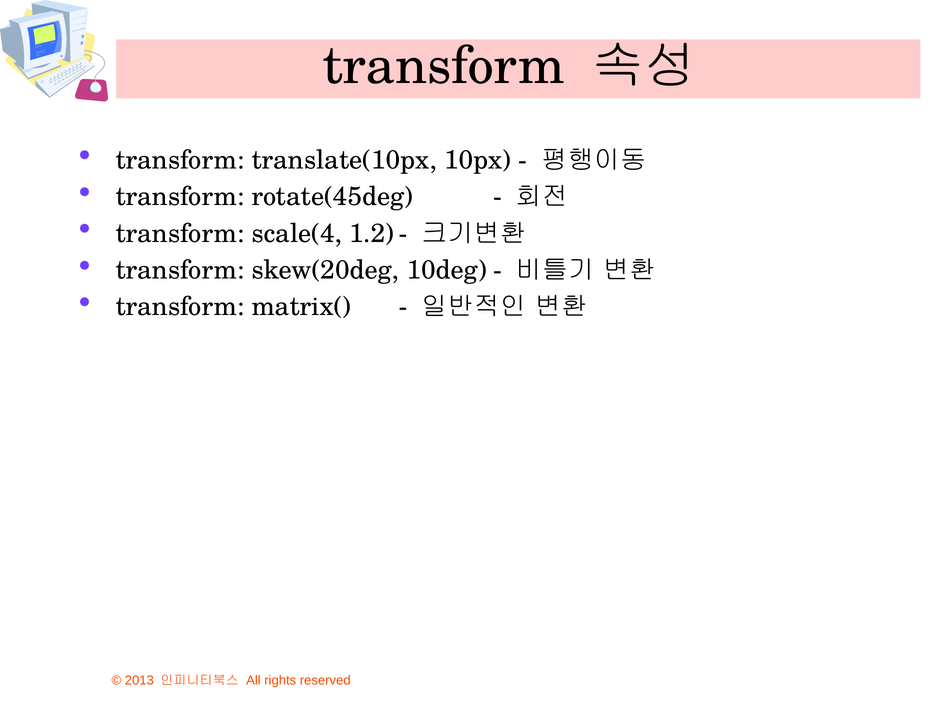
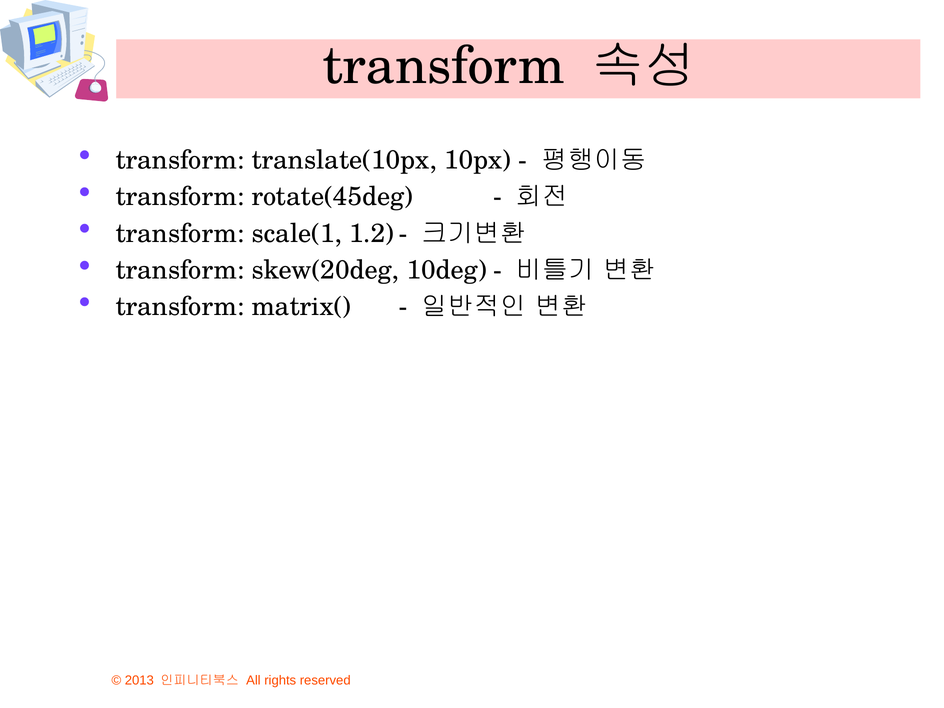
scale(4: scale(4 -> scale(1
